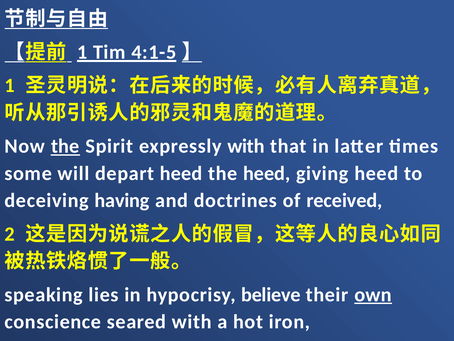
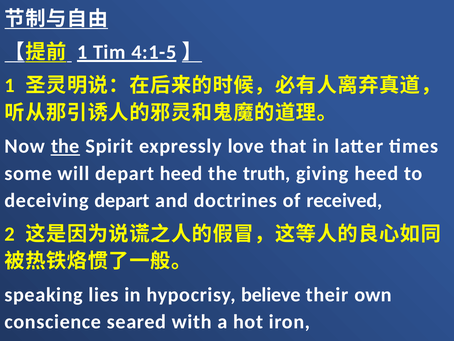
expressly with: with -> love
the heed: heed -> truth
deceiving having: having -> depart
own underline: present -> none
